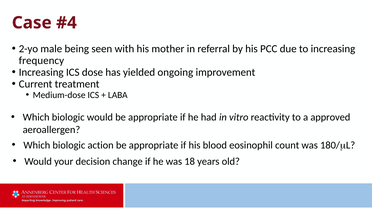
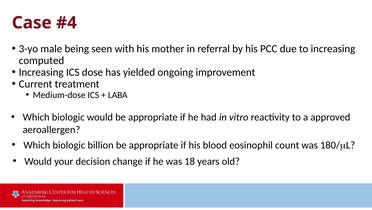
2-yo: 2-yo -> 3-yo
frequency: frequency -> computed
action: action -> billion
